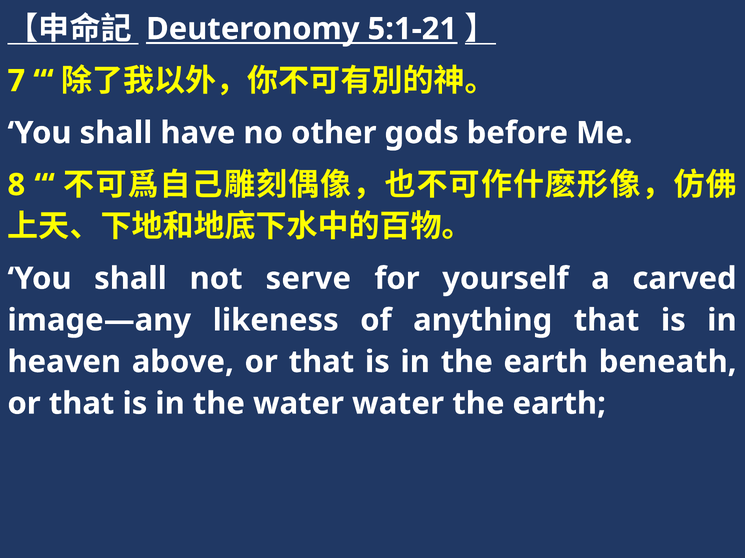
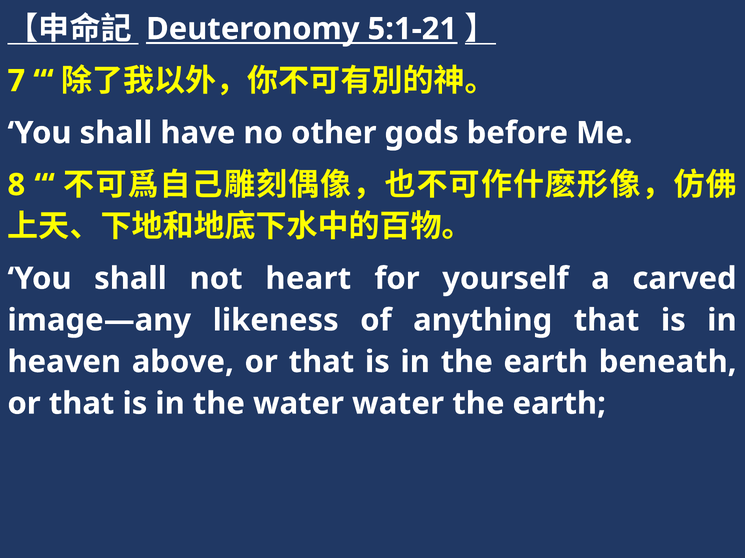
serve: serve -> heart
